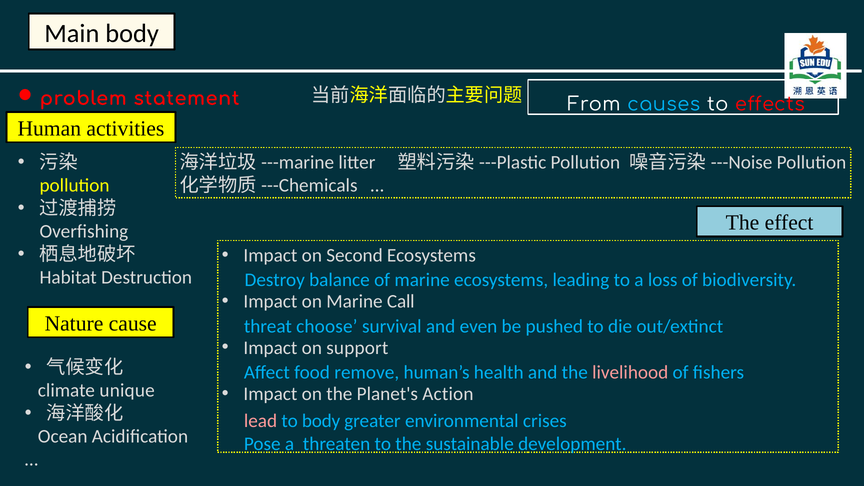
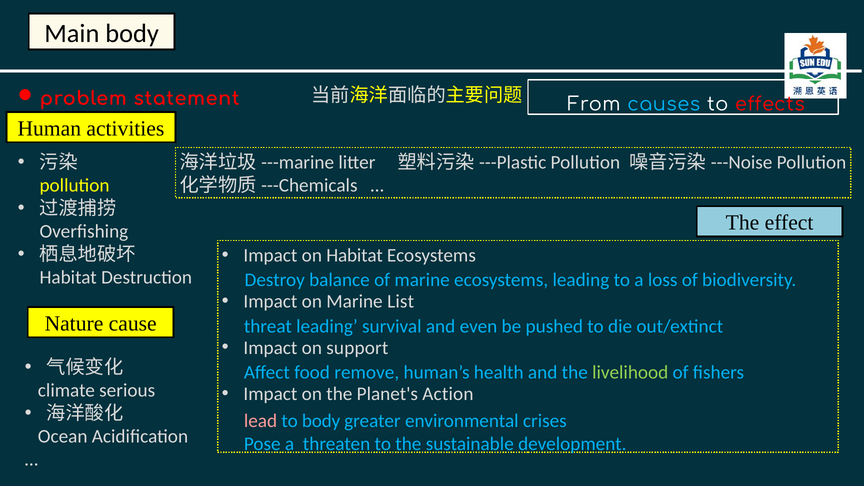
on Second: Second -> Habitat
Call: Call -> List
threat choose: choose -> leading
livelihood colour: pink -> light green
unique: unique -> serious
